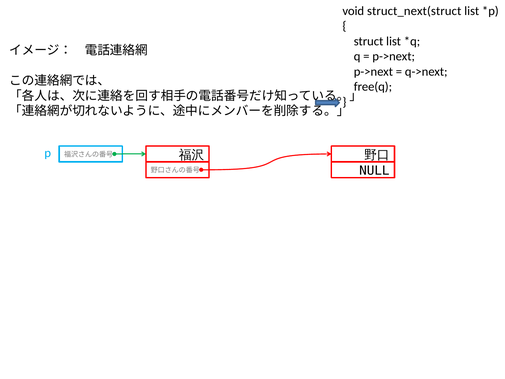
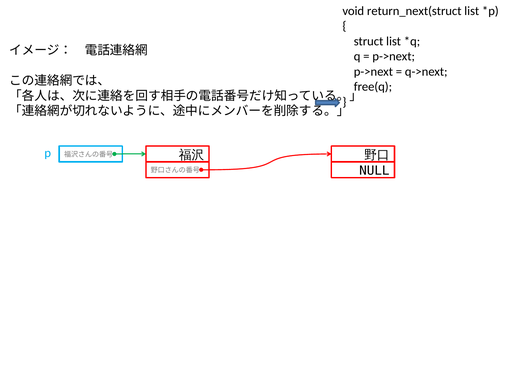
struct_next(struct: struct_next(struct -> return_next(struct
